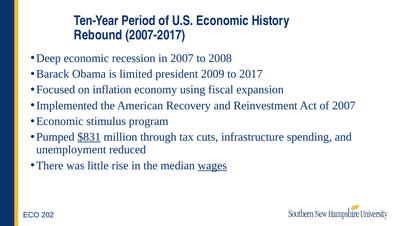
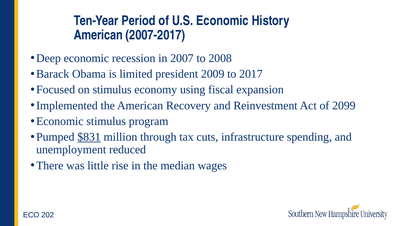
Rebound at (98, 35): Rebound -> American
on inflation: inflation -> stimulus
of 2007: 2007 -> 2099
wages underline: present -> none
